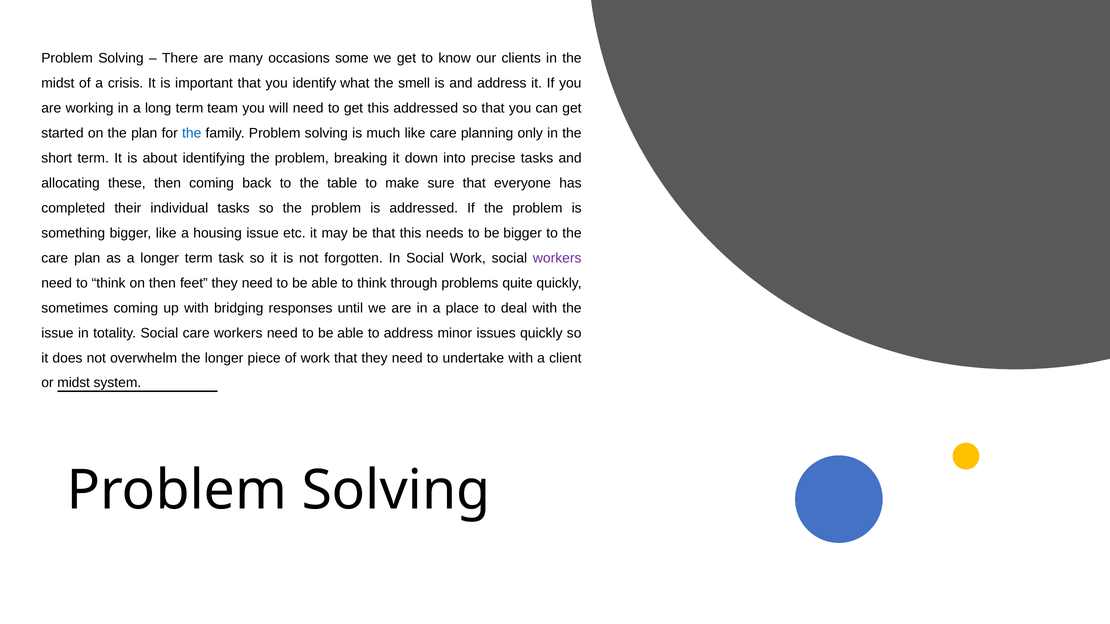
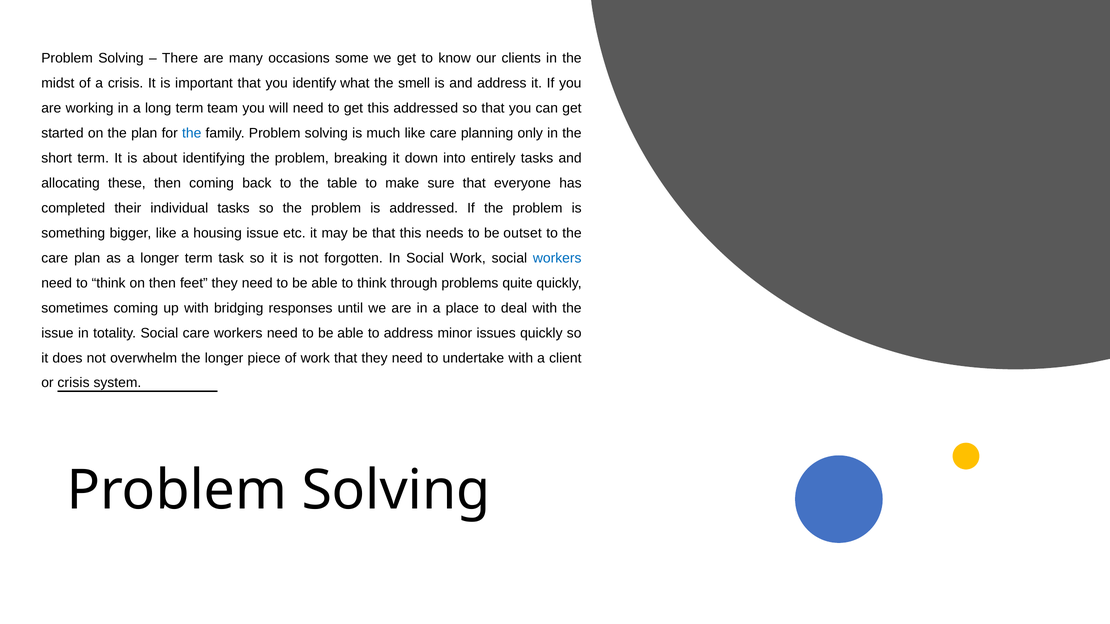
precise: precise -> entirely
be bigger: bigger -> outset
workers at (557, 258) colour: purple -> blue
or midst: midst -> crisis
